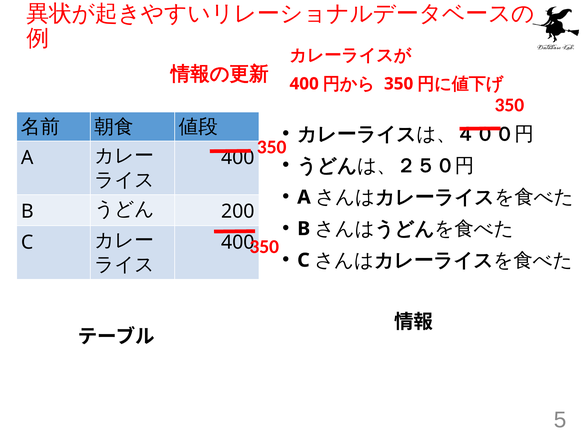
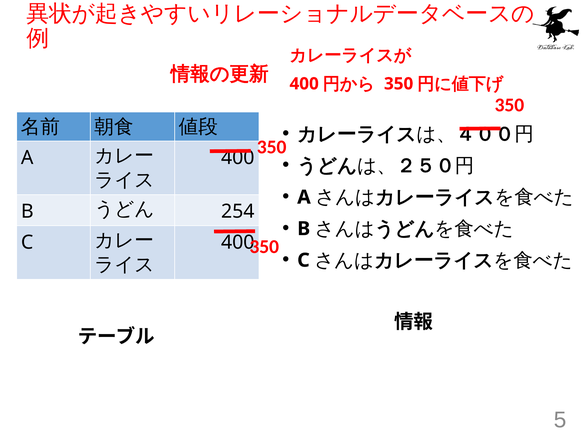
200: 200 -> 254
